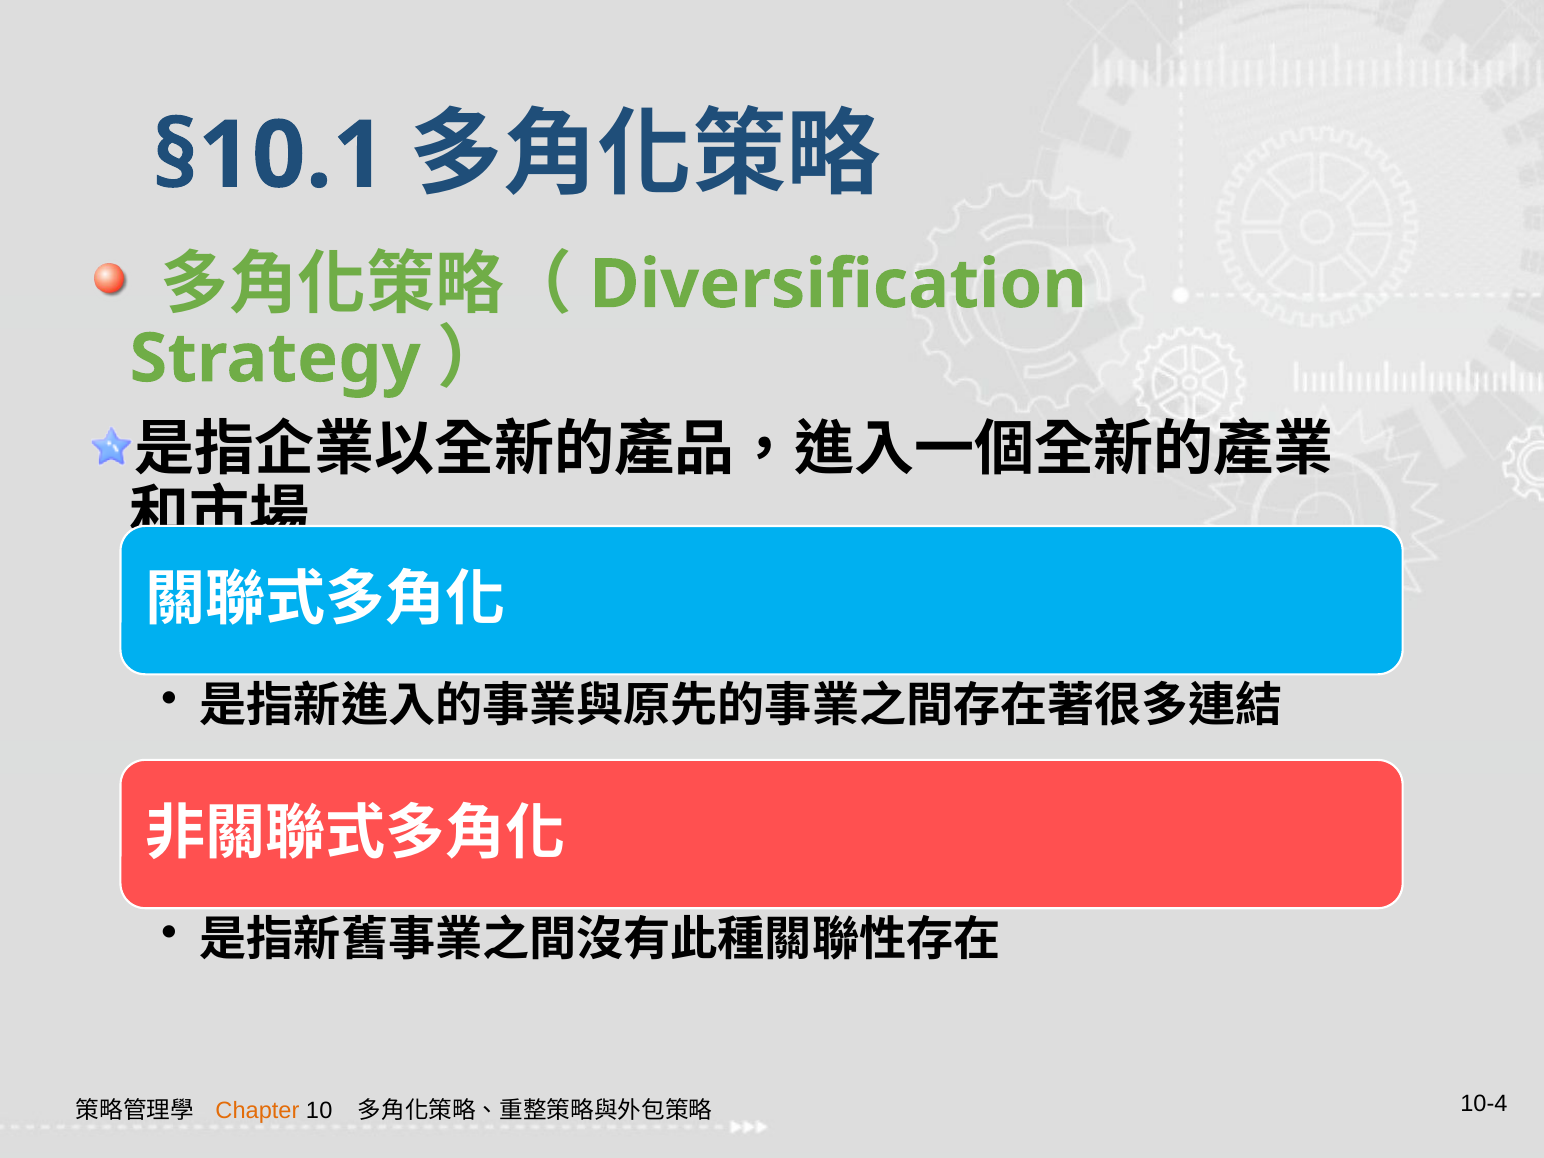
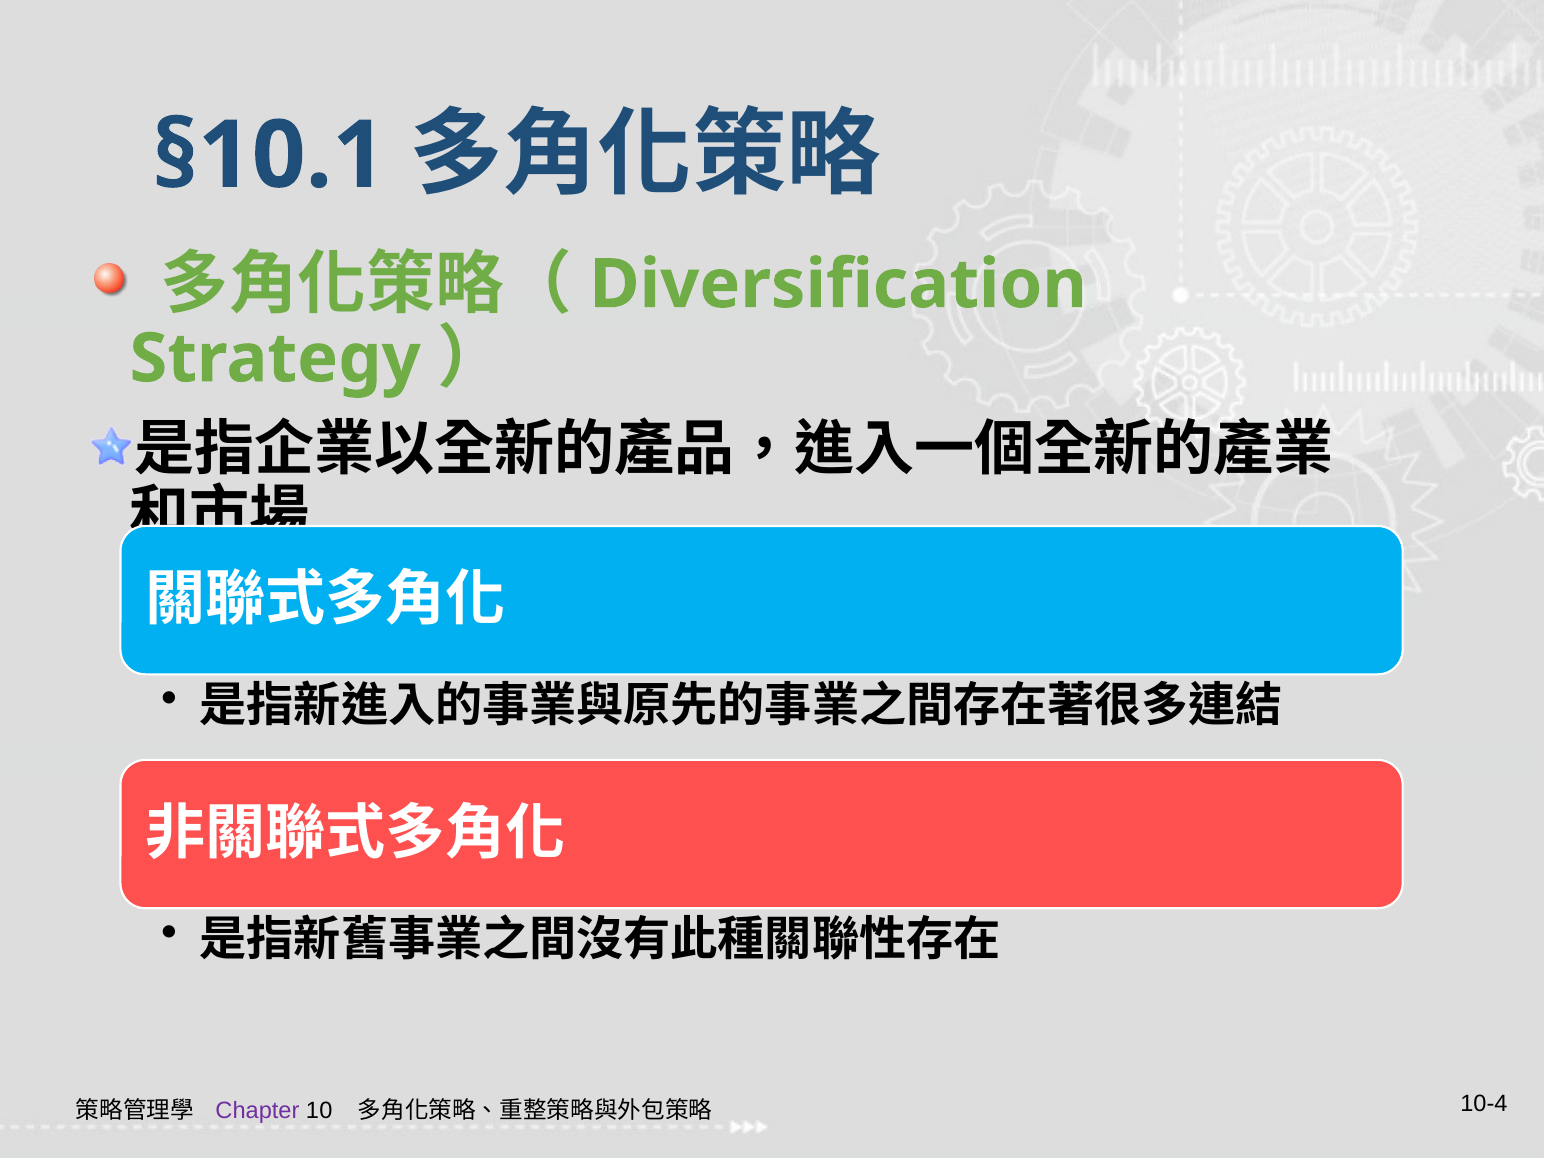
Chapter colour: orange -> purple
